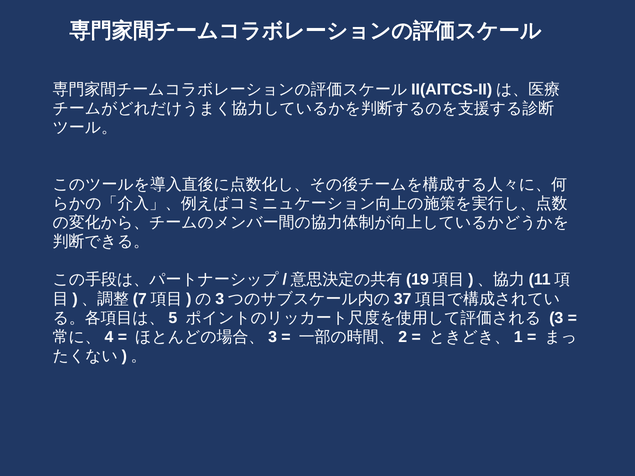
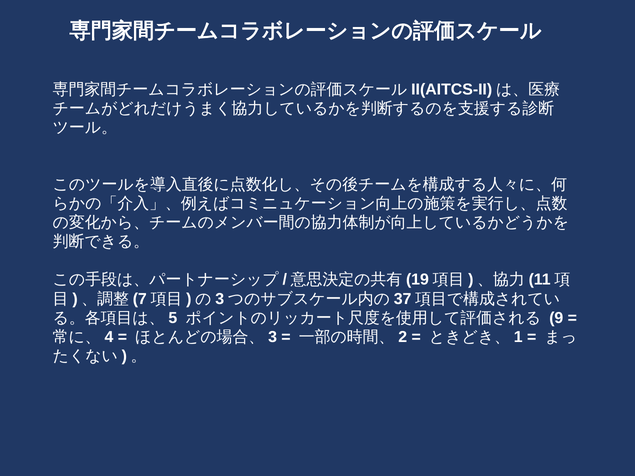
3: 3 -> 9
